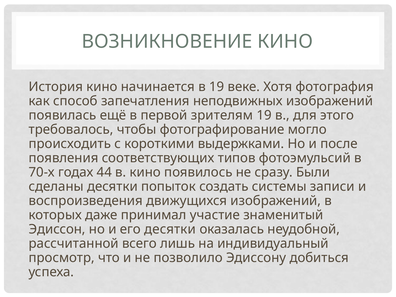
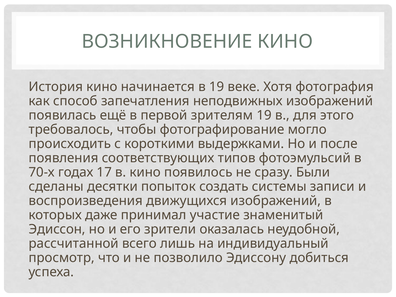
44: 44 -> 17
его десятки: десятки -> зрители
